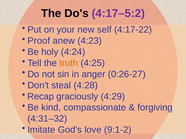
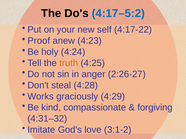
4:17–5:2 colour: purple -> blue
0:26-27: 0:26-27 -> 2:26-27
Recap: Recap -> Works
9:1-2: 9:1-2 -> 3:1-2
